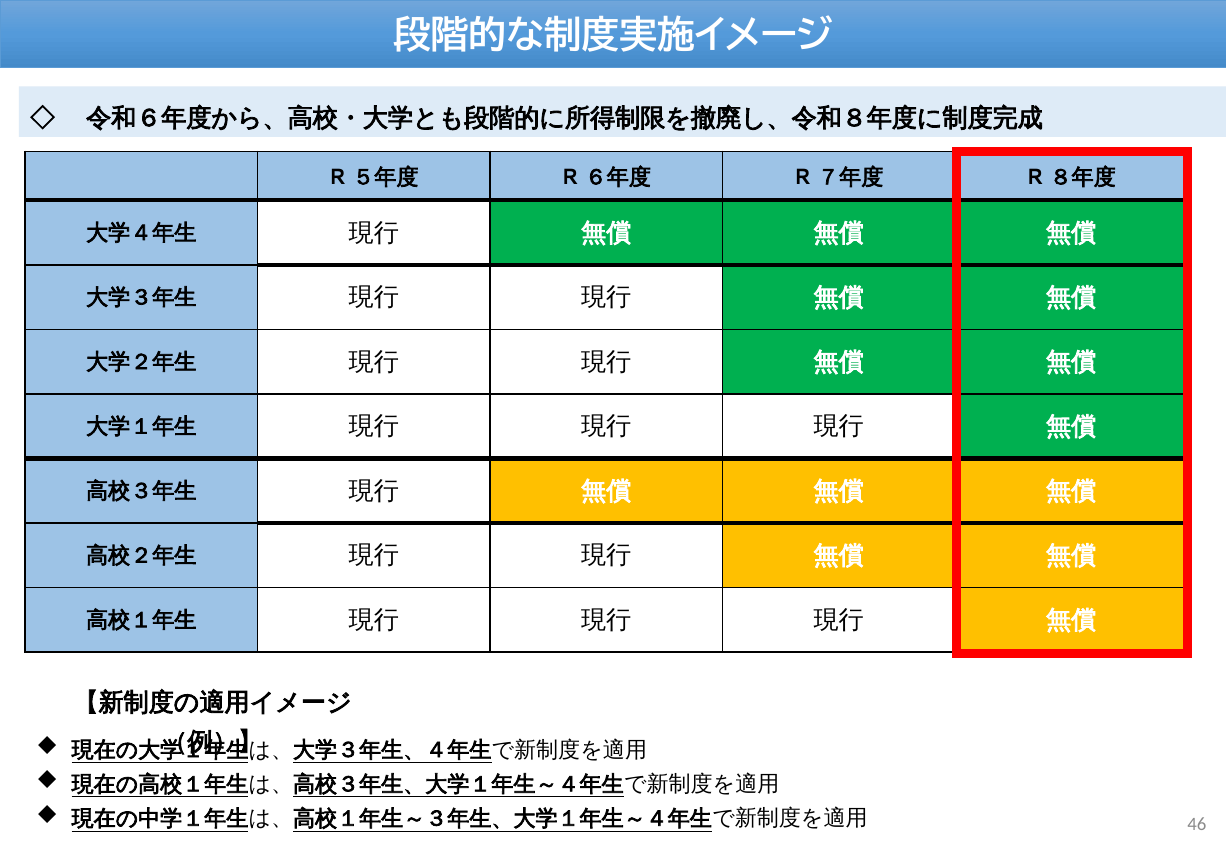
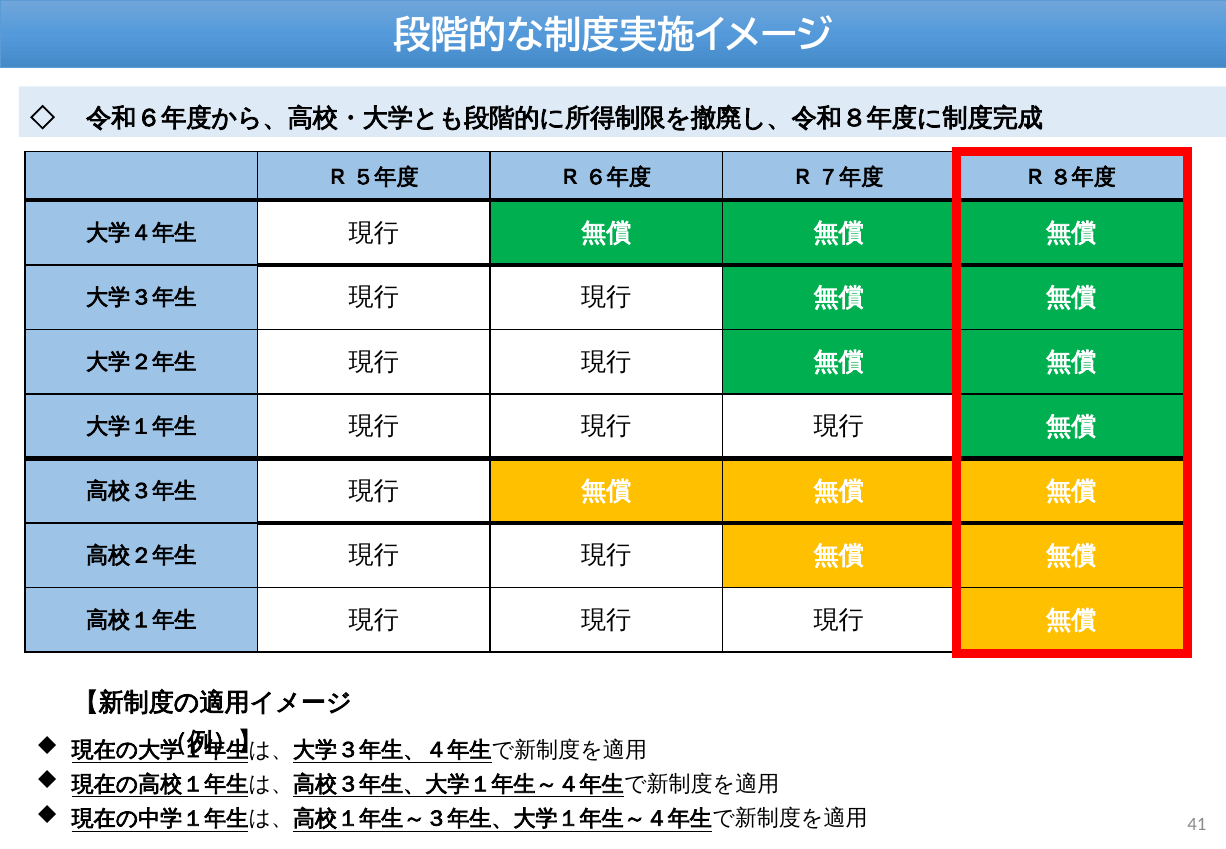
46: 46 -> 41
